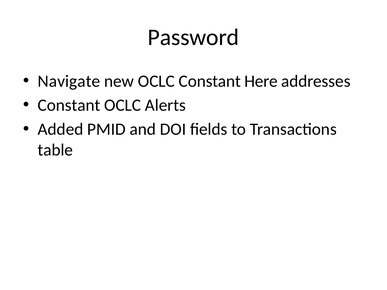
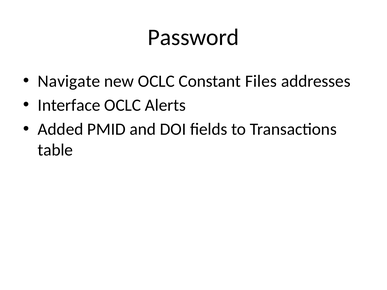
Here: Here -> Files
Constant at (69, 105): Constant -> Interface
